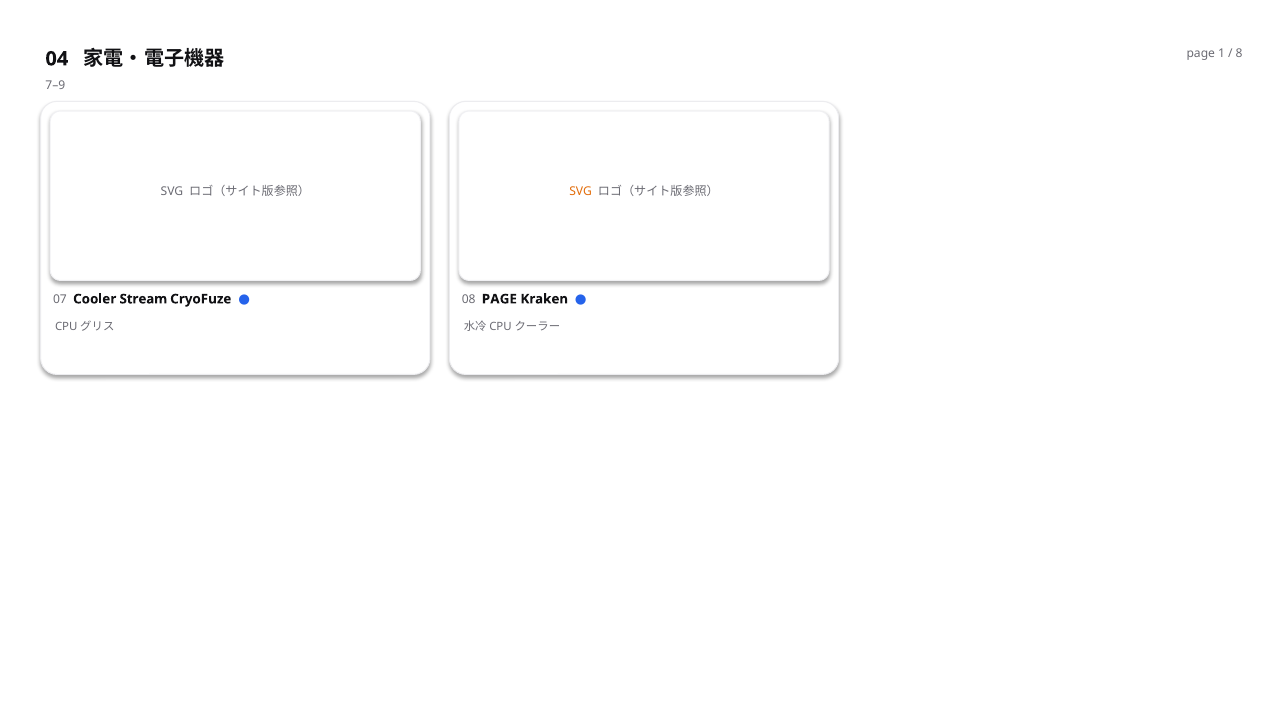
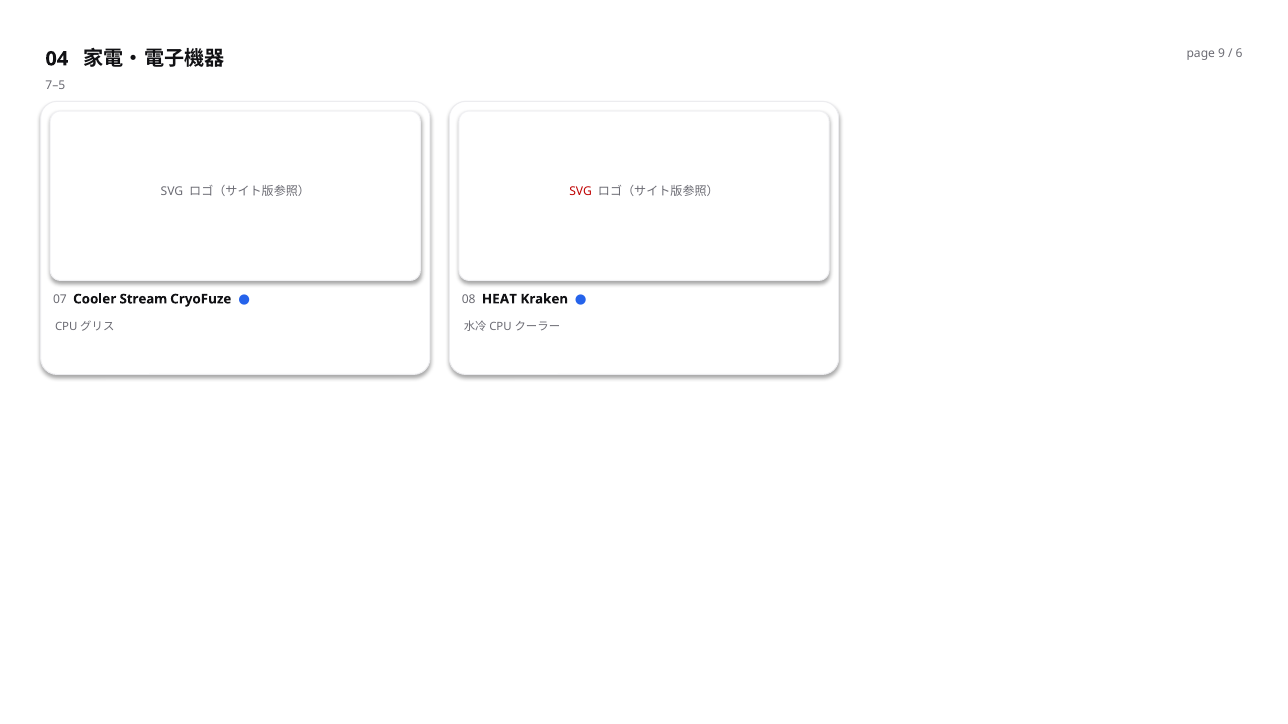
1: 1 -> 9
8: 8 -> 6
7–9: 7–9 -> 7–5
SVG at (581, 191) colour: orange -> red
08 PAGE: PAGE -> HEAT
